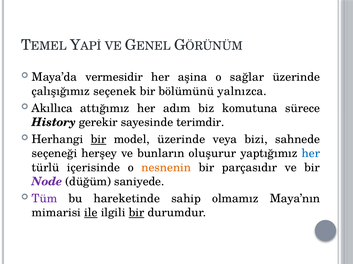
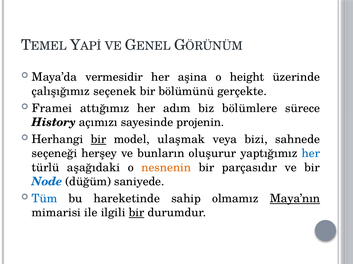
sağlar: sağlar -> height
yalnızca: yalnızca -> gerçekte
Akıllıca: Akıllıca -> Framei
komutuna: komutuna -> bölümlere
gerekir: gerekir -> açımızı
terimdir: terimdir -> projenin
model üzerinde: üzerinde -> ulaşmak
içerisinde: içerisinde -> aşağıdaki
Node colour: purple -> blue
Tüm colour: purple -> blue
Maya’nın underline: none -> present
ile underline: present -> none
